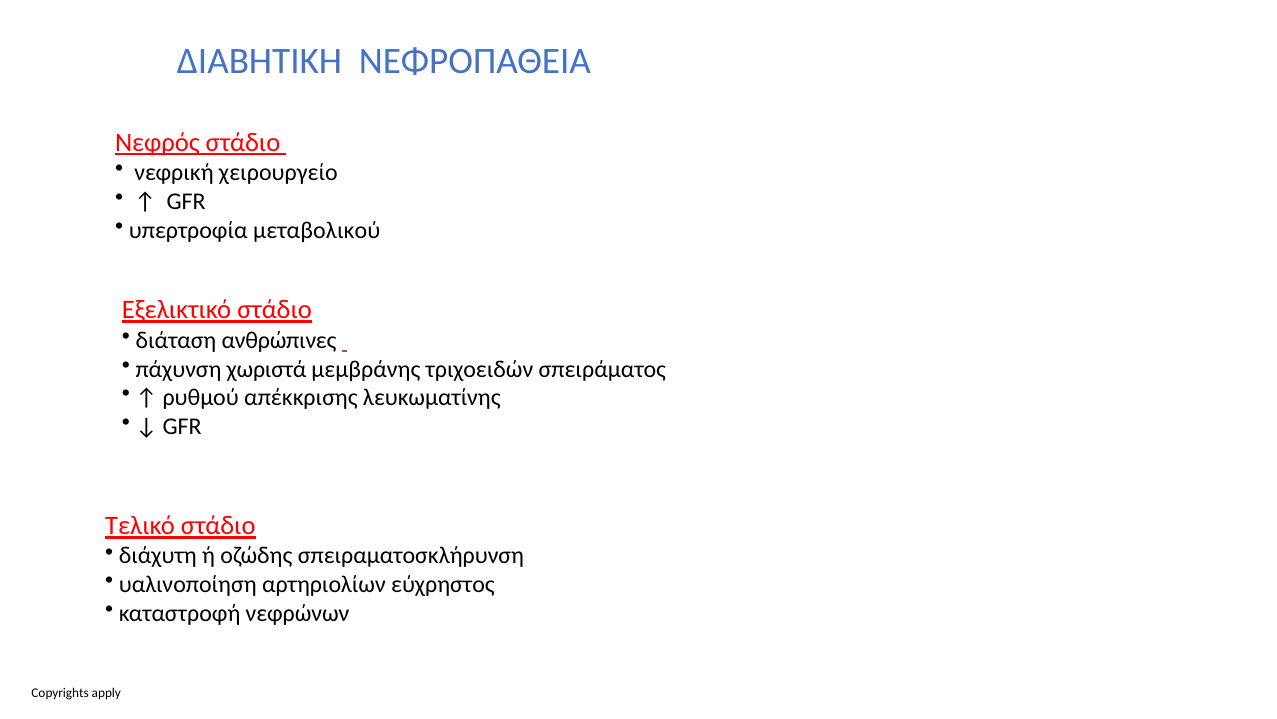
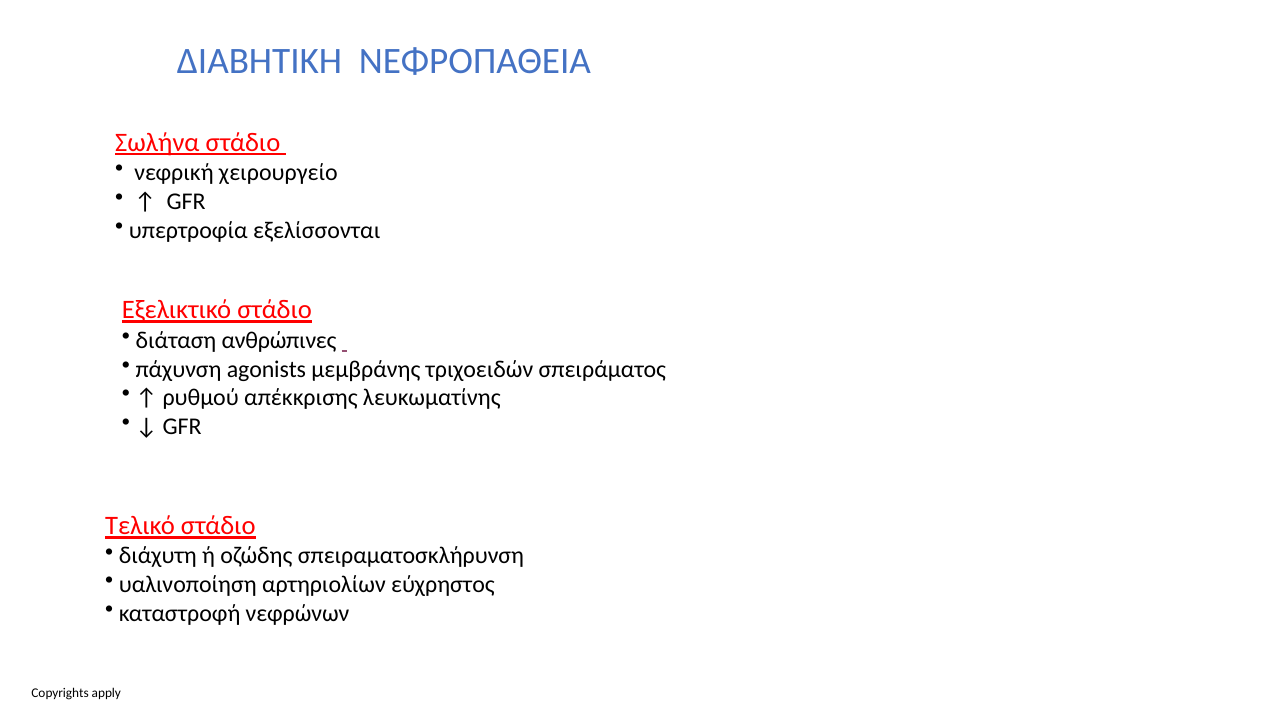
Νεφρός: Νεφρός -> Σωλήνα
μεταβολικού: μεταβολικού -> εξελίσσονται
χωριστά: χωριστά -> agonists
